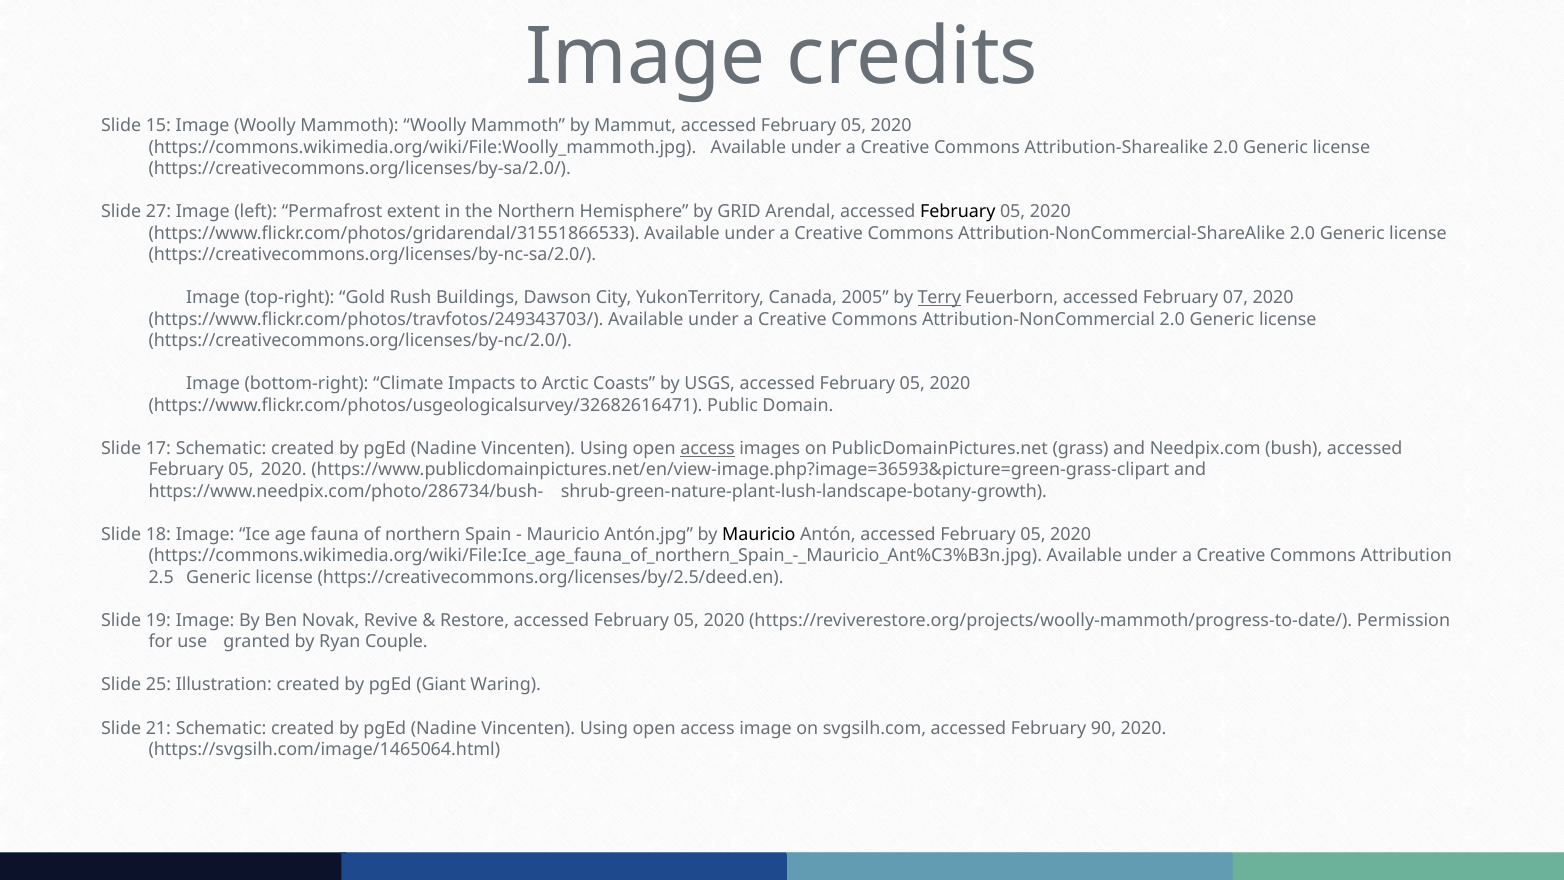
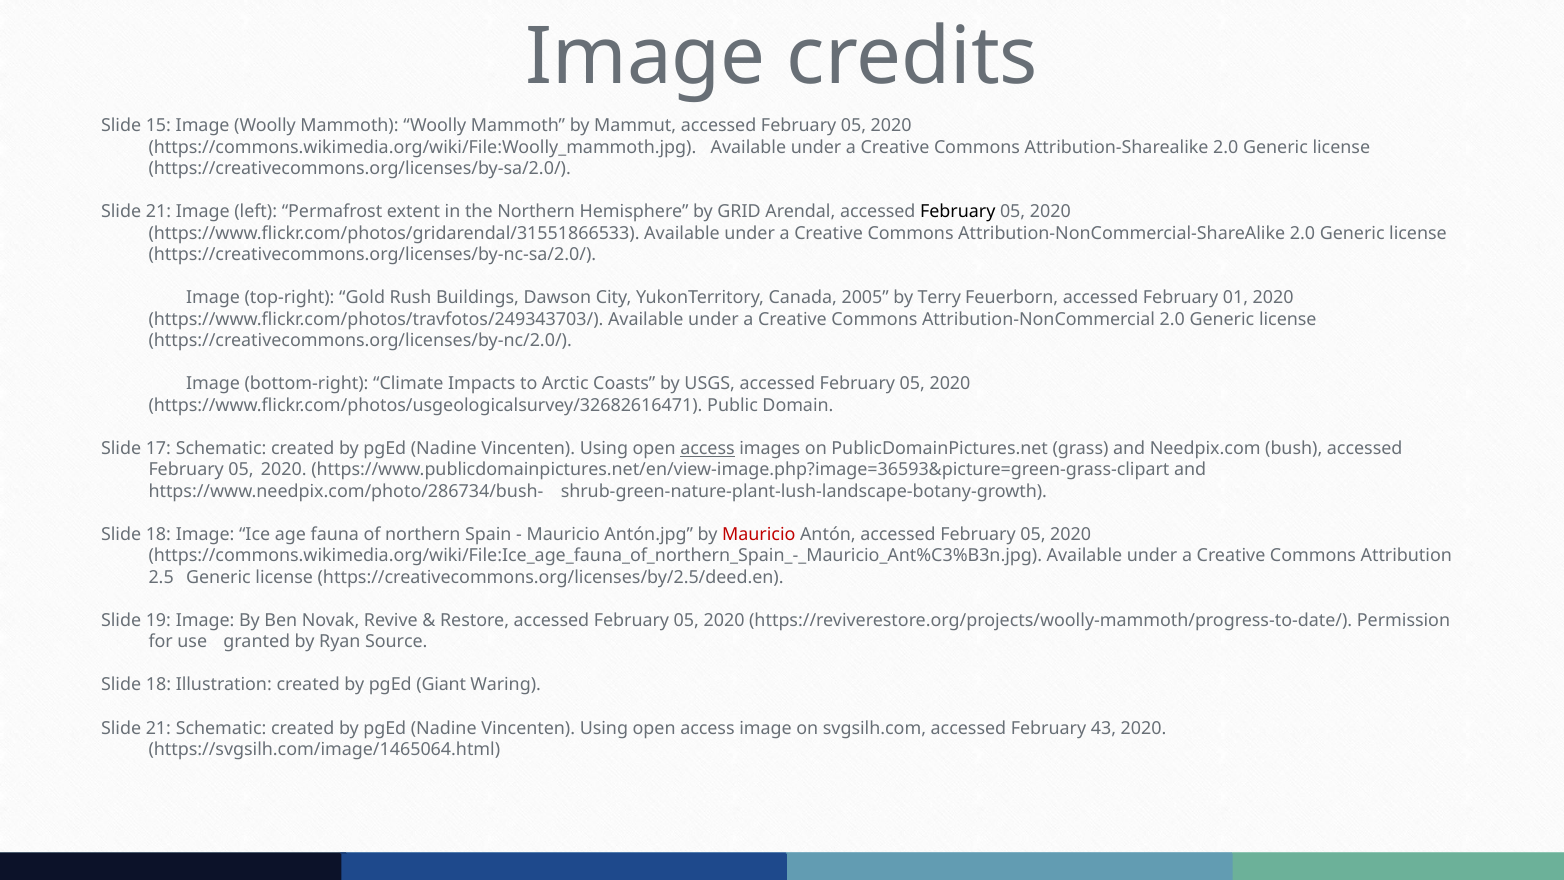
27 at (158, 212): 27 -> 21
Terry underline: present -> none
07: 07 -> 01
Mauricio at (759, 534) colour: black -> red
Couple: Couple -> Source
25 at (158, 685): 25 -> 18
90: 90 -> 43
